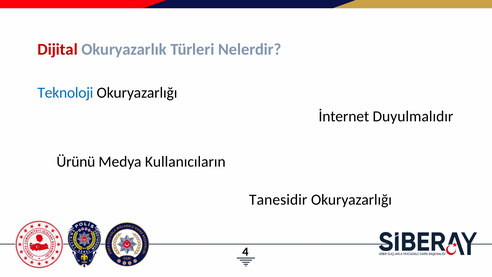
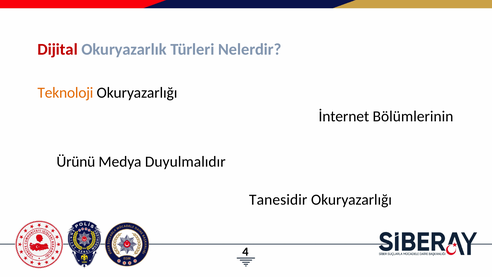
Teknoloji colour: blue -> orange
Duyulmalıdır: Duyulmalıdır -> Bölümlerinin
Kullanıcıların: Kullanıcıların -> Duyulmalıdır
